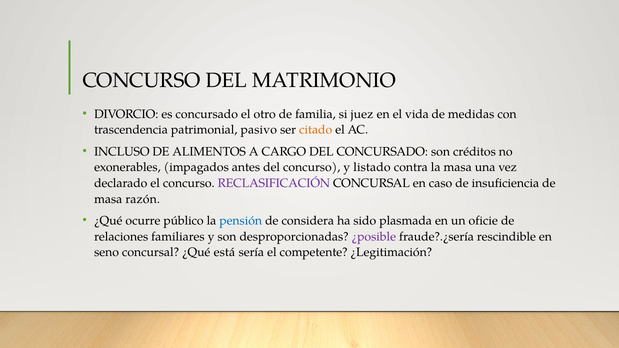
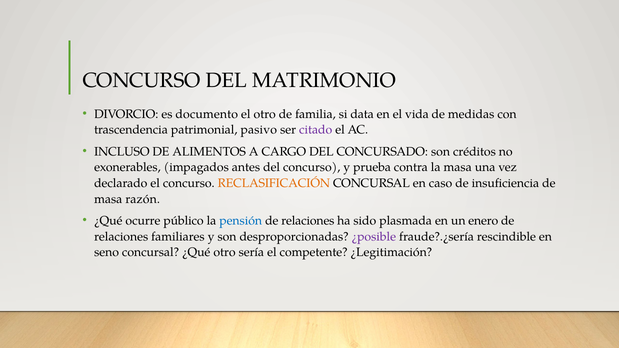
es concursado: concursado -> documento
juez: juez -> data
citado colour: orange -> purple
listado: listado -> prueba
RECLASIFICACIÓN colour: purple -> orange
considera at (308, 221): considera -> relaciones
oficie: oficie -> enero
¿Qué está: está -> otro
